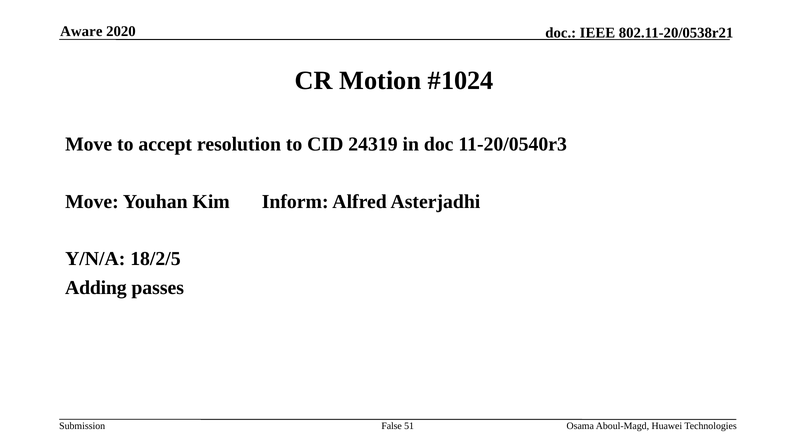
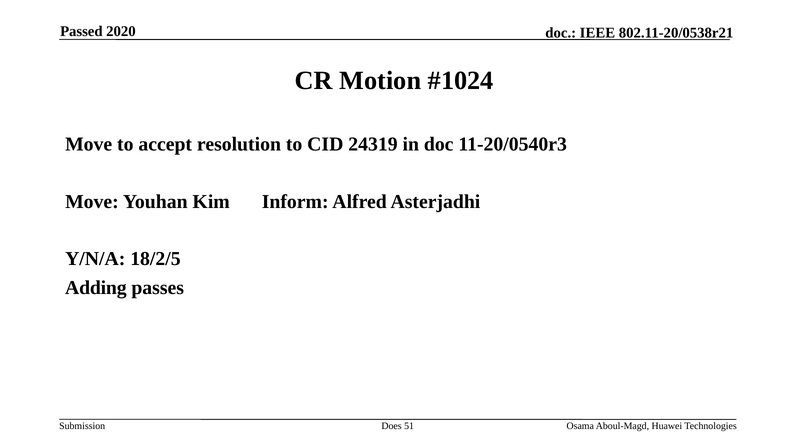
Aware: Aware -> Passed
False: False -> Does
